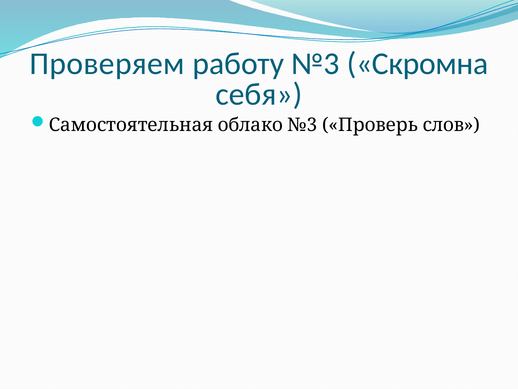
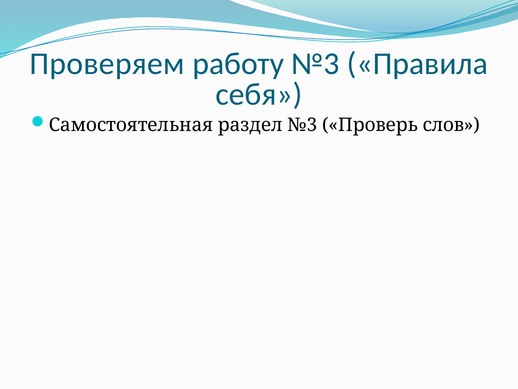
Скромна: Скромна -> Правила
облако: облако -> раздел
